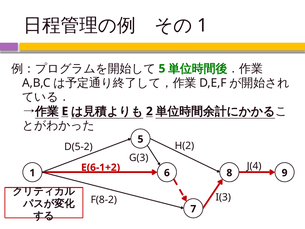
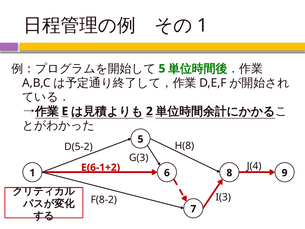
H(2: H(2 -> H(8
